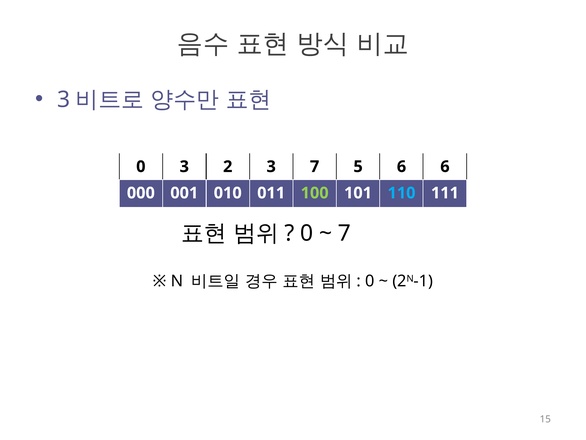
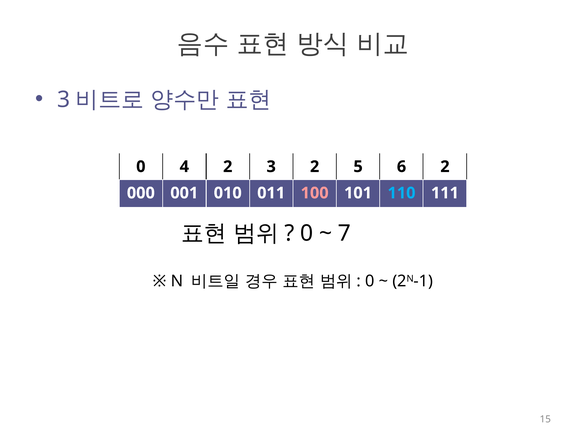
0 3: 3 -> 4
3 7: 7 -> 2
6 6: 6 -> 2
100 colour: light green -> pink
